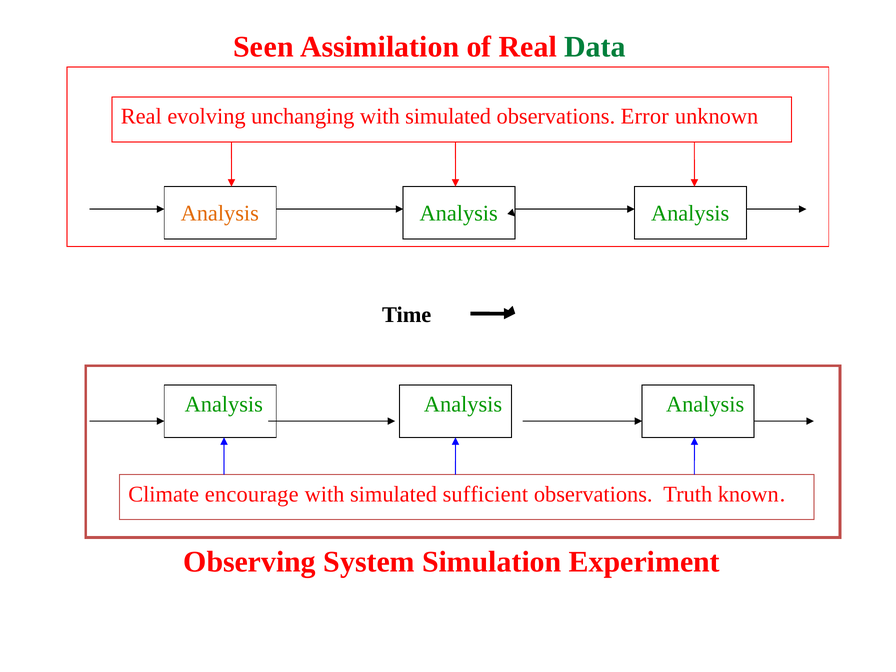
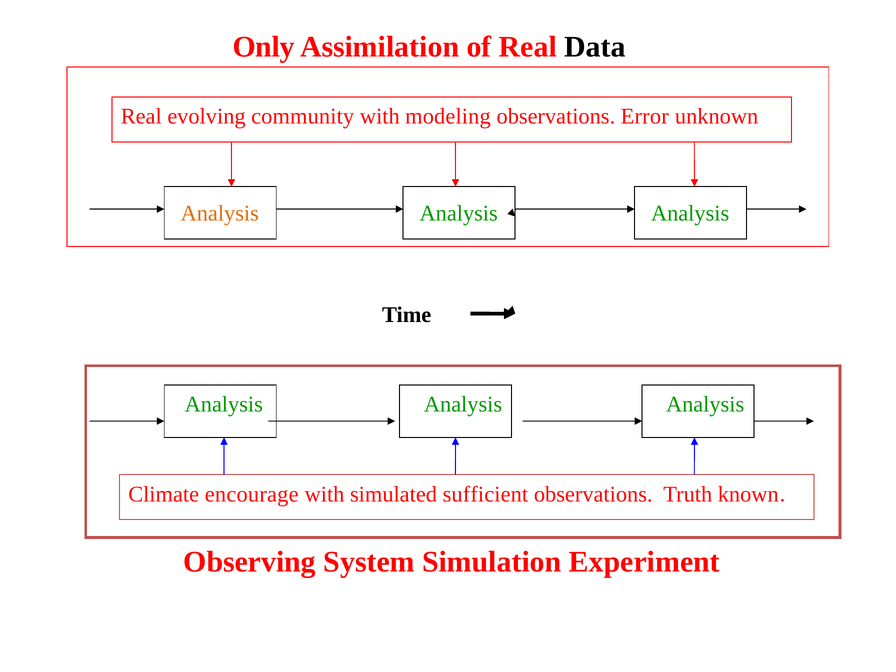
Seen: Seen -> Only
Data colour: green -> black
unchanging: unchanging -> community
simulated at (448, 116): simulated -> modeling
